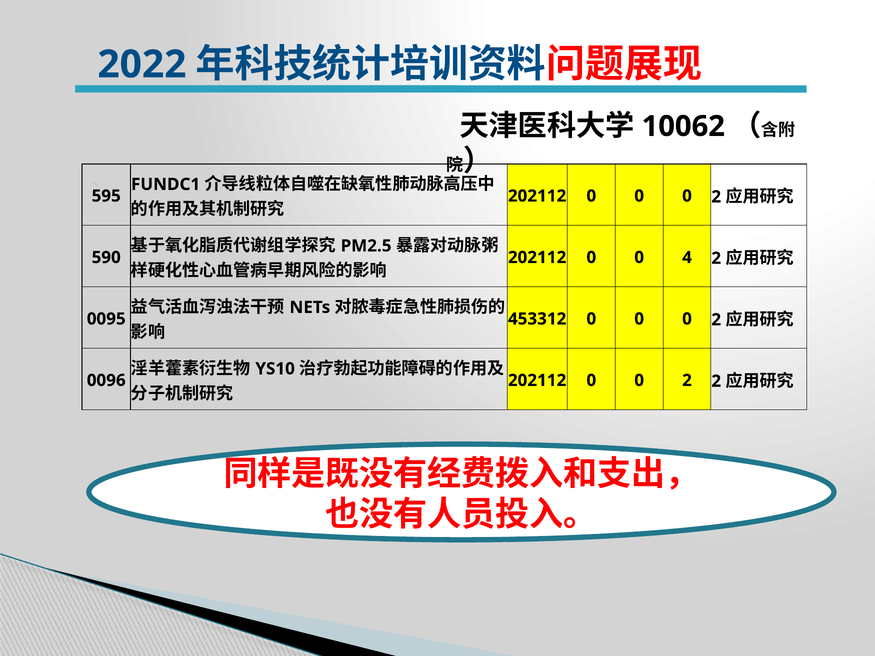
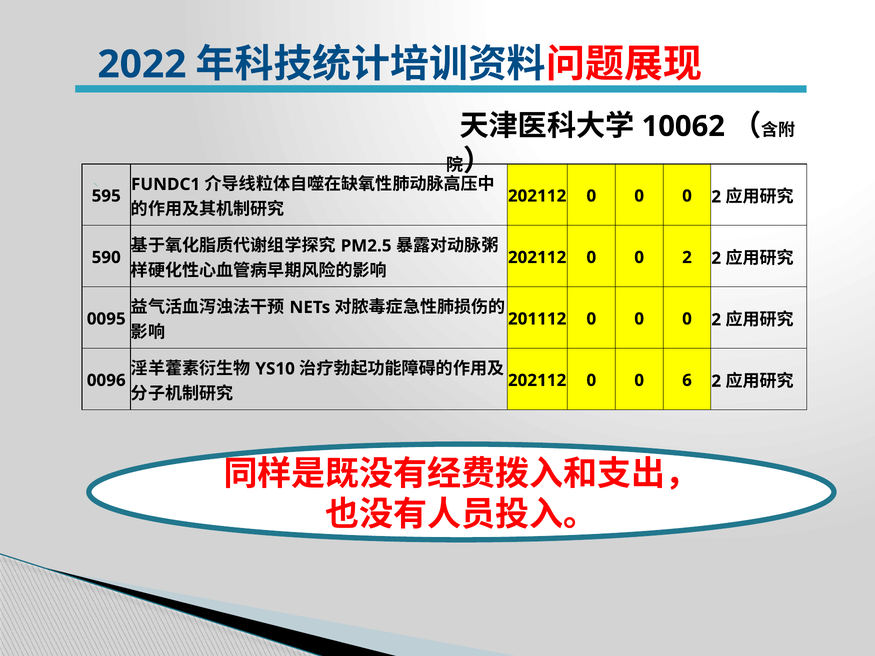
202112 0 0 4: 4 -> 2
453312: 453312 -> 201112
202112 0 0 2: 2 -> 6
